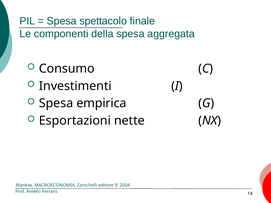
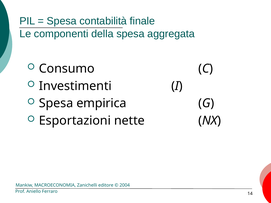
spettacolo: spettacolo -> contabilità
